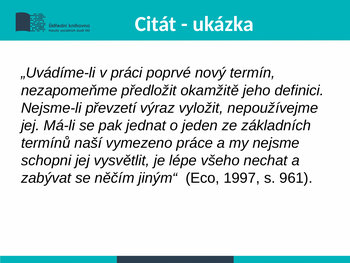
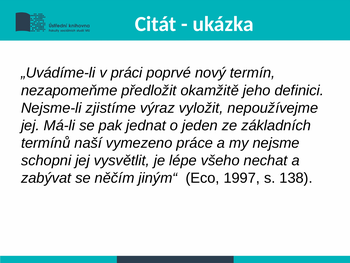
převzetí: převzetí -> zjistíme
961: 961 -> 138
